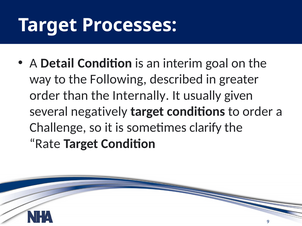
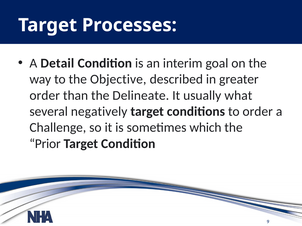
Following: Following -> Objective
Internally: Internally -> Delineate
given: given -> what
clarify: clarify -> which
Rate: Rate -> Prior
